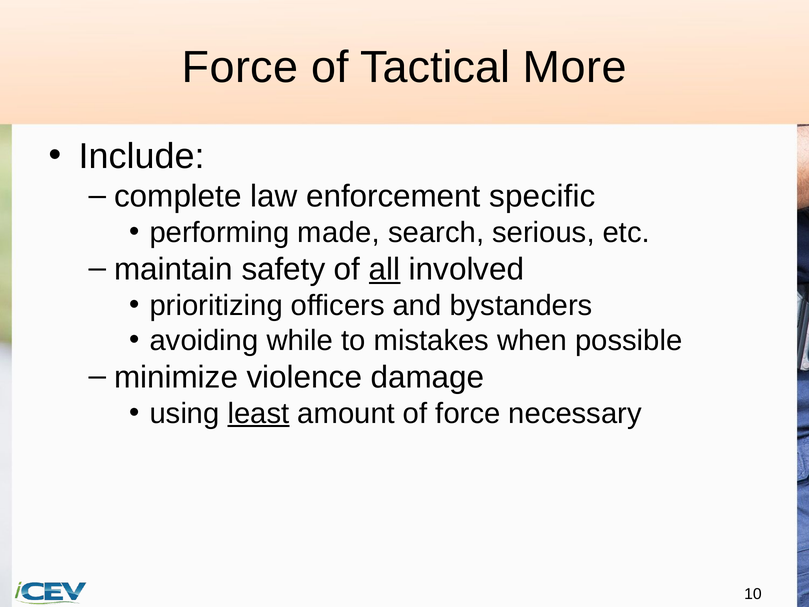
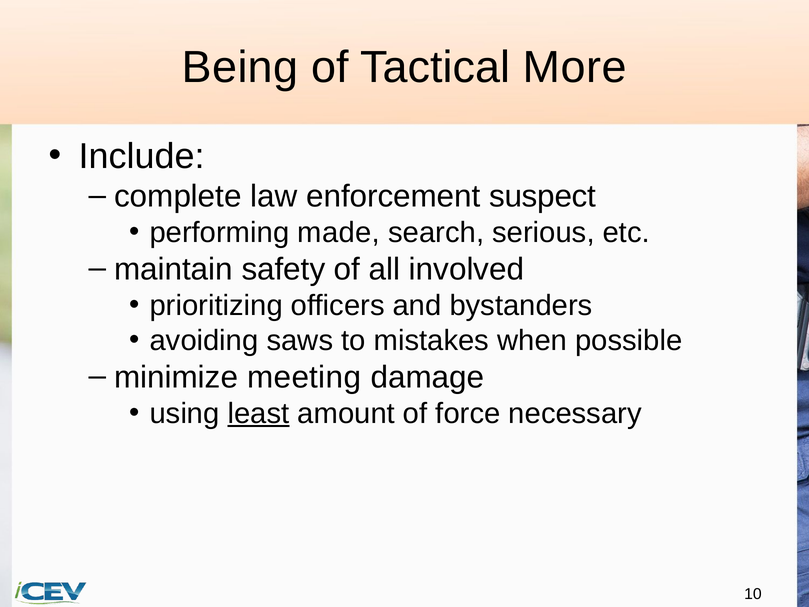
Force at (240, 67): Force -> Being
specific: specific -> suspect
all underline: present -> none
while: while -> saws
violence: violence -> meeting
